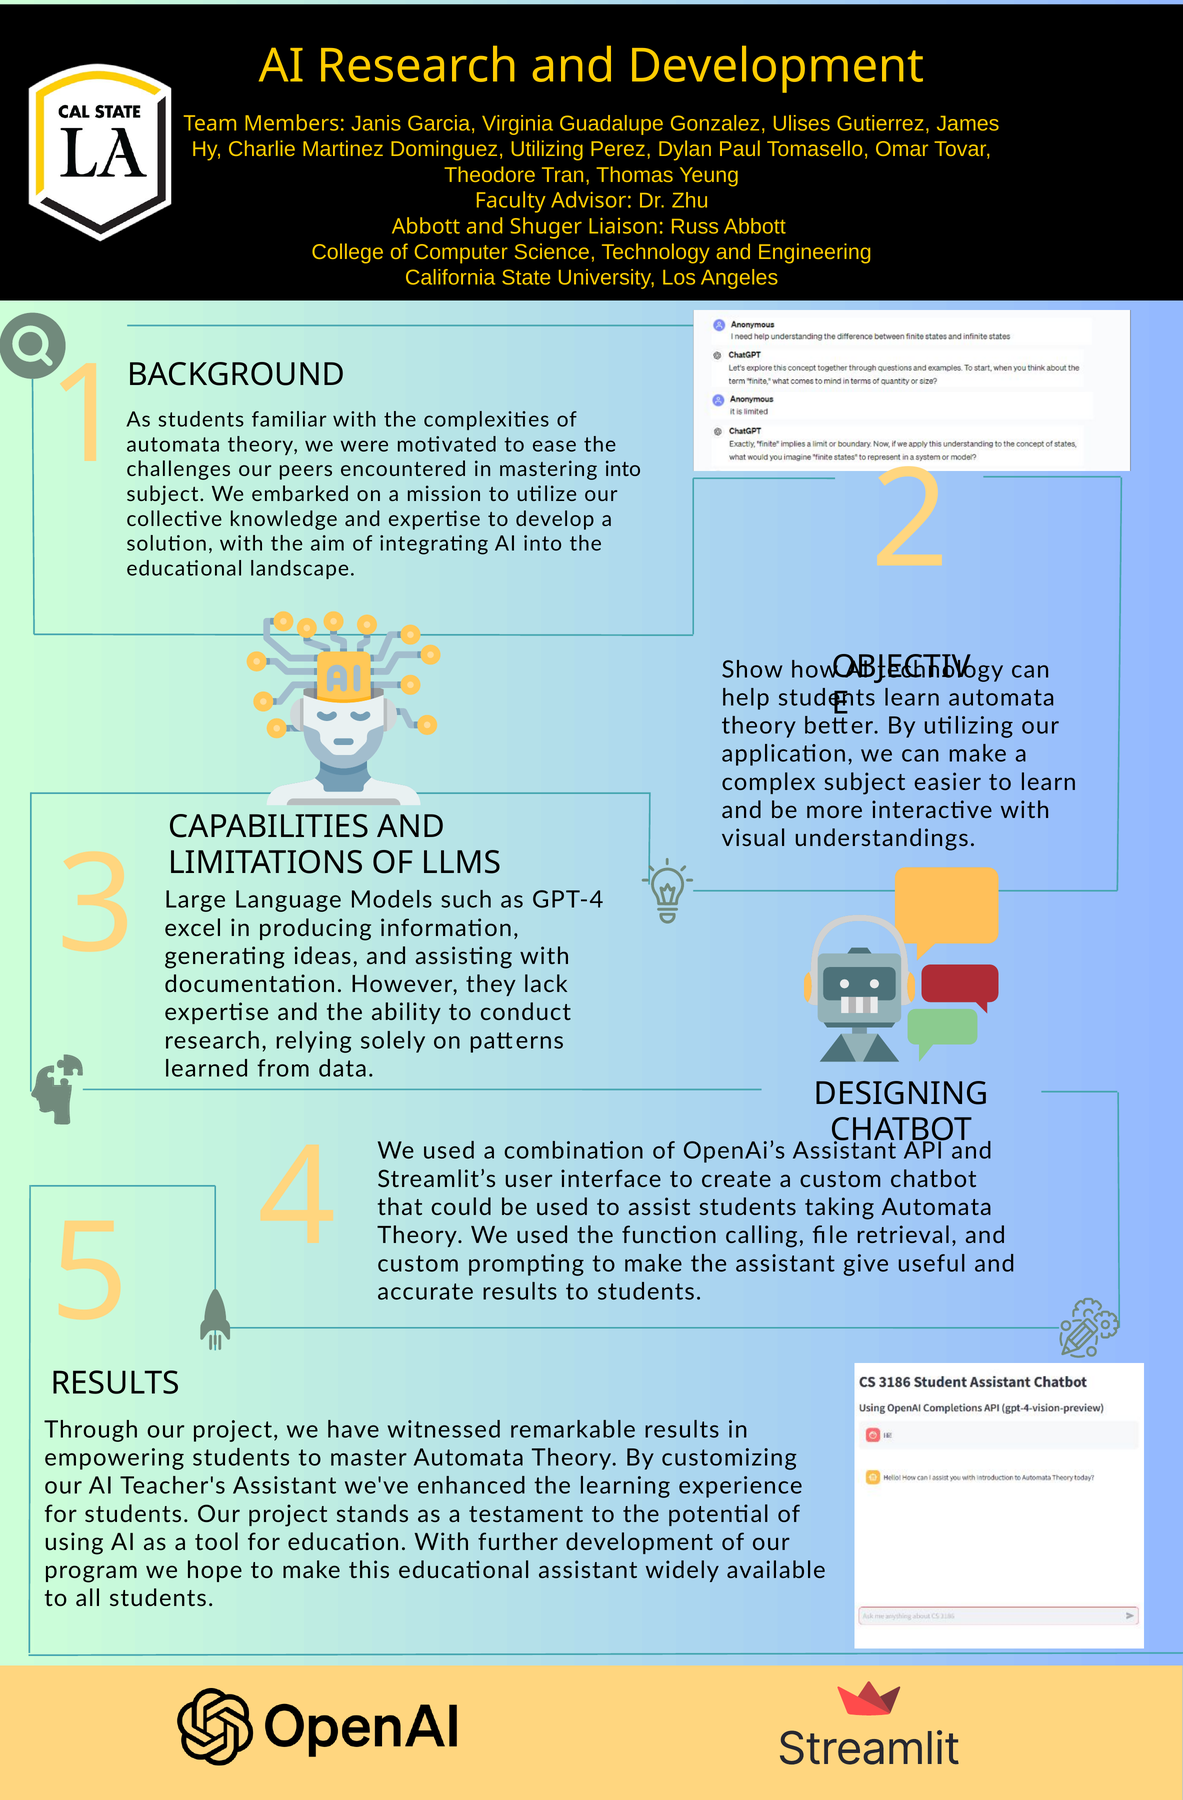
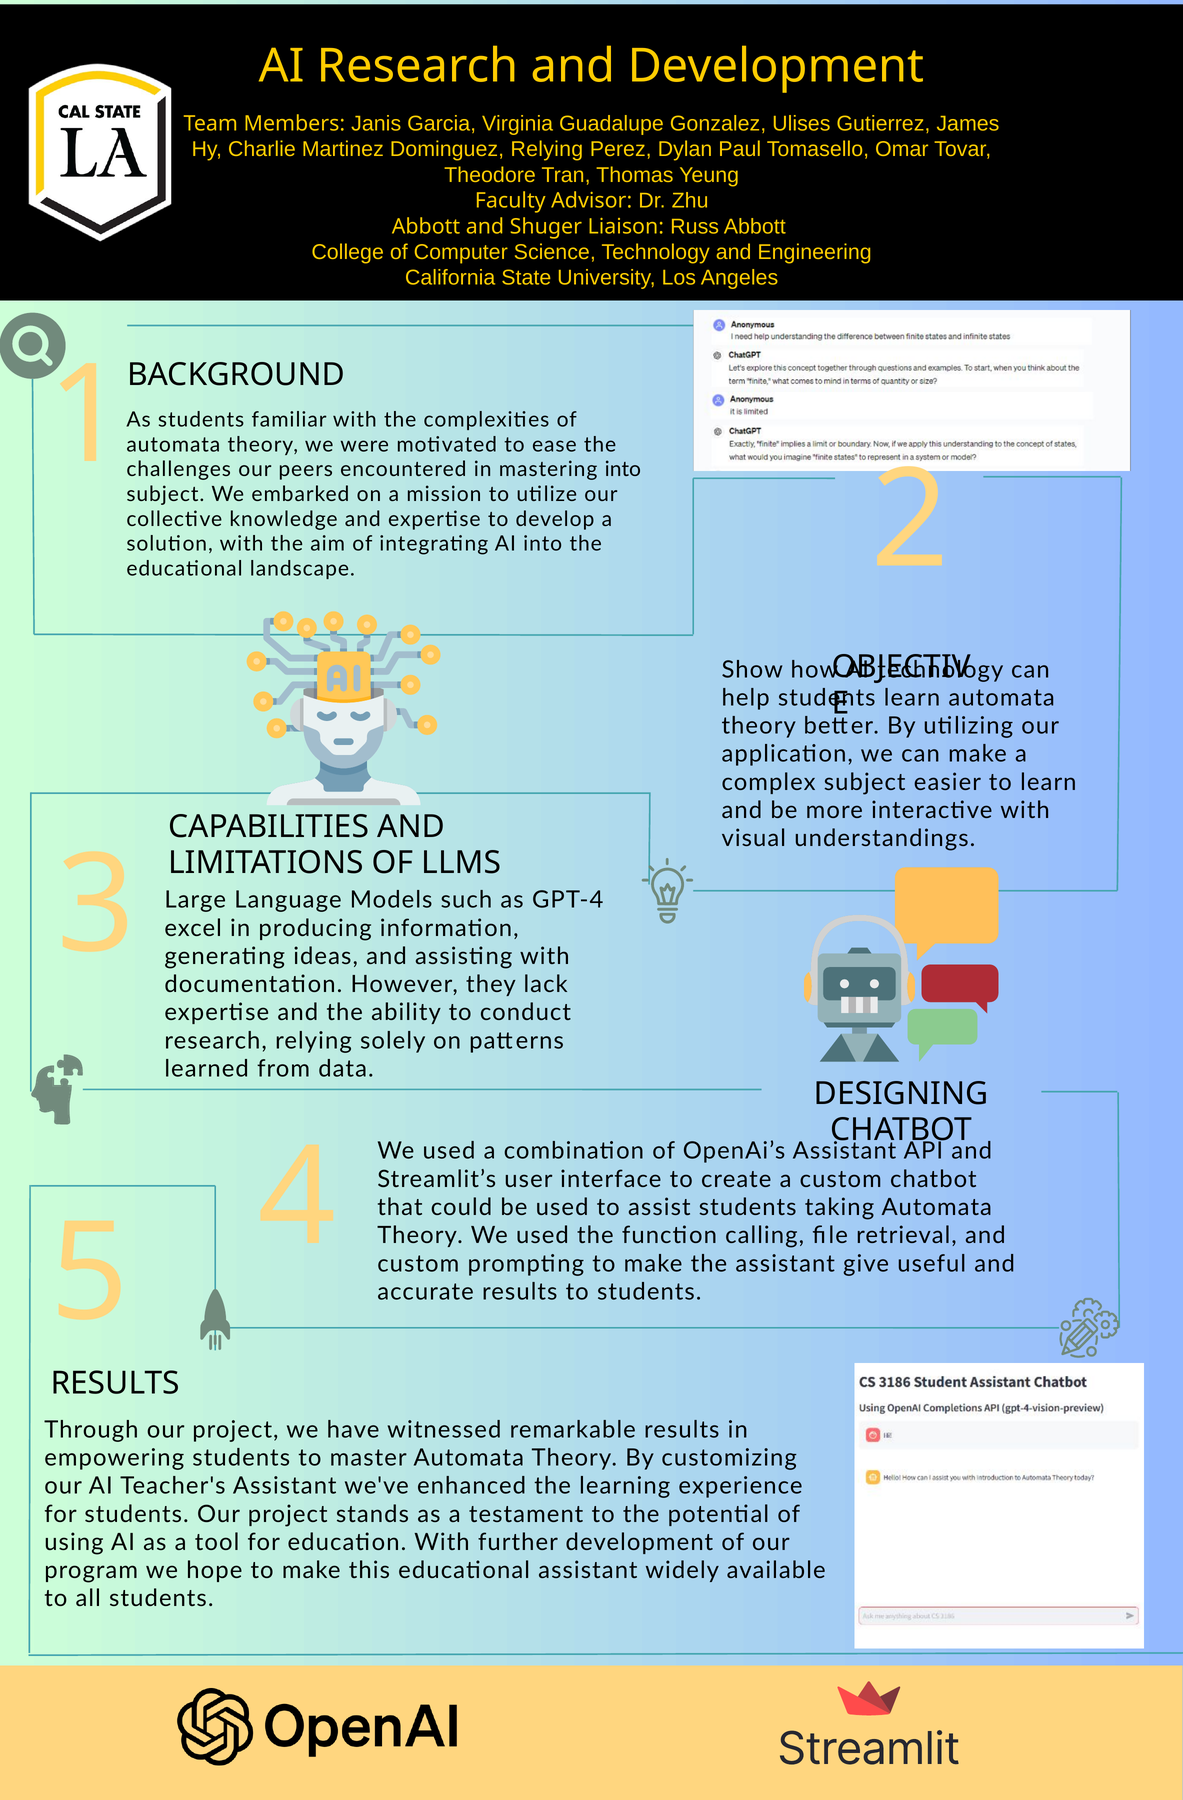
Dominguez Utilizing: Utilizing -> Relying
